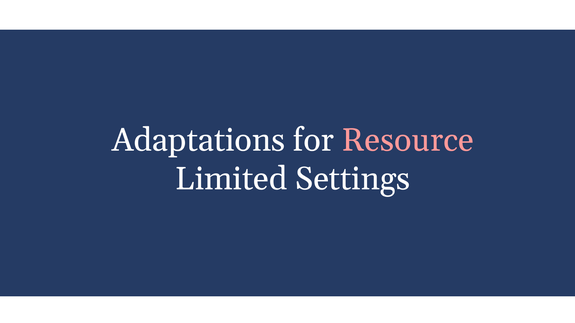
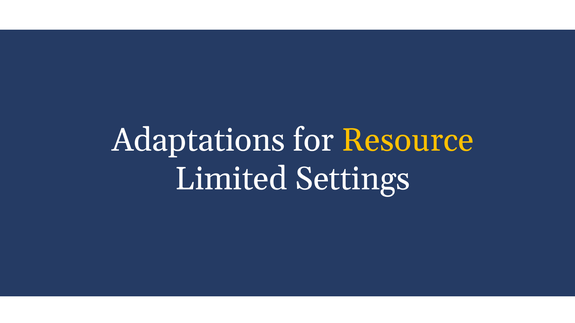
Resource colour: pink -> yellow
